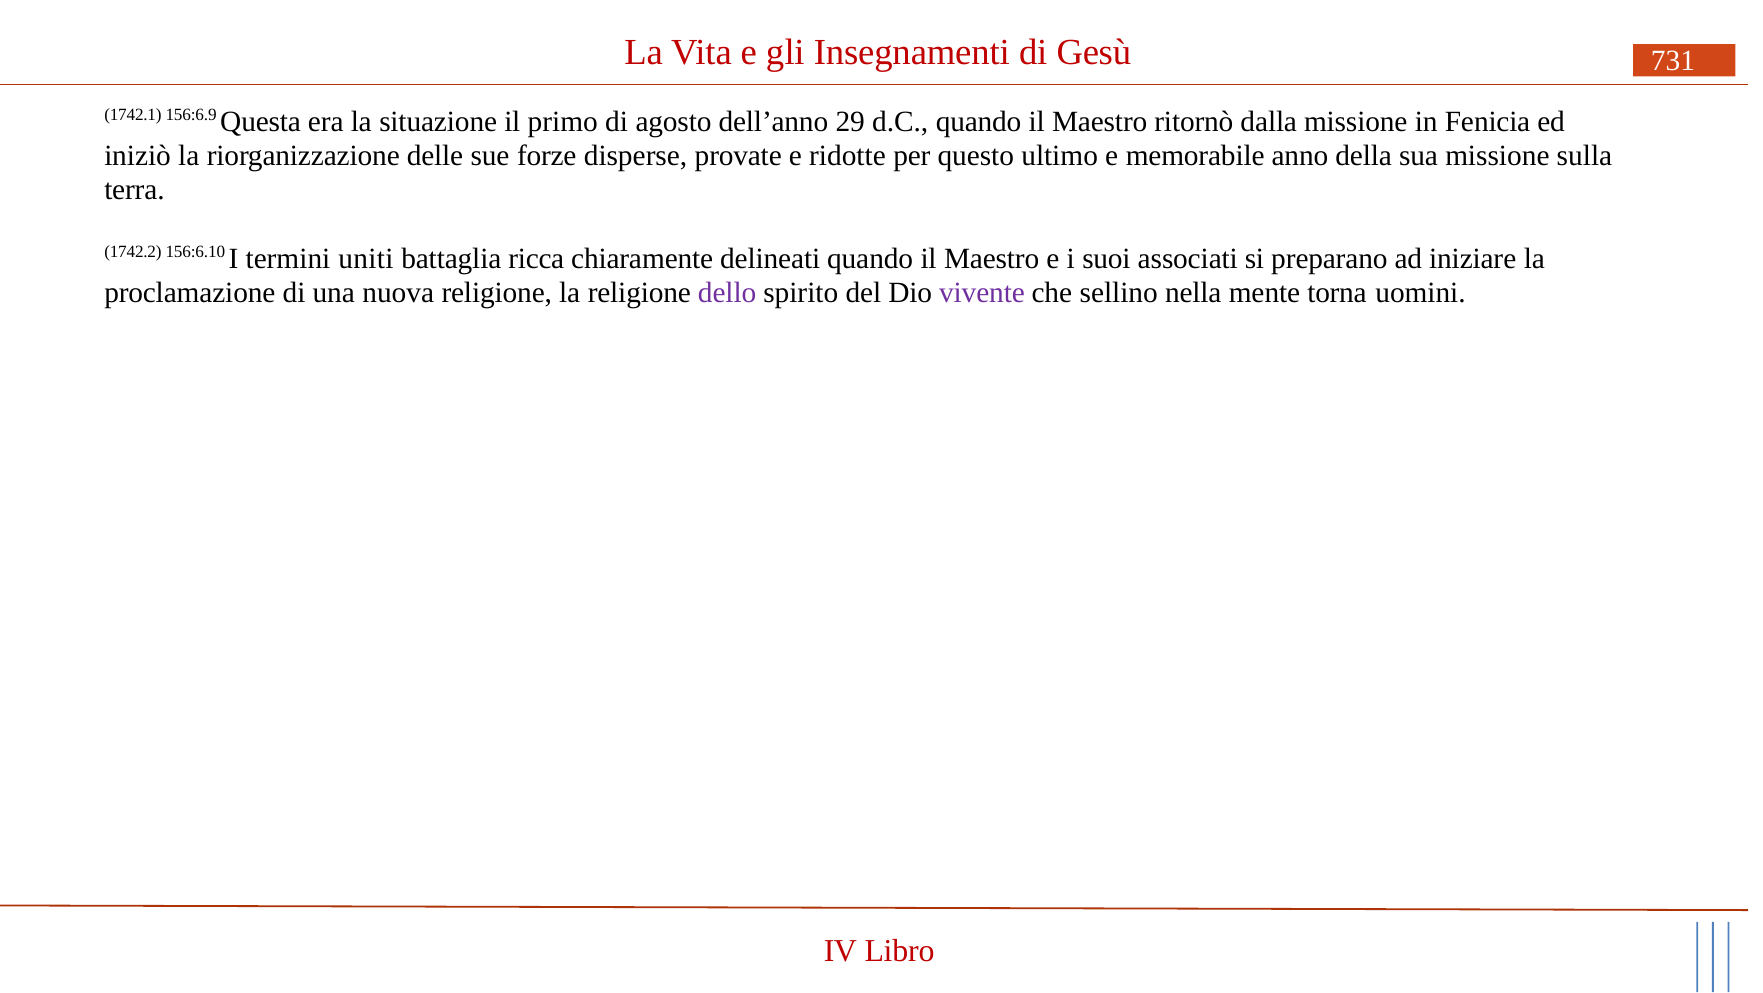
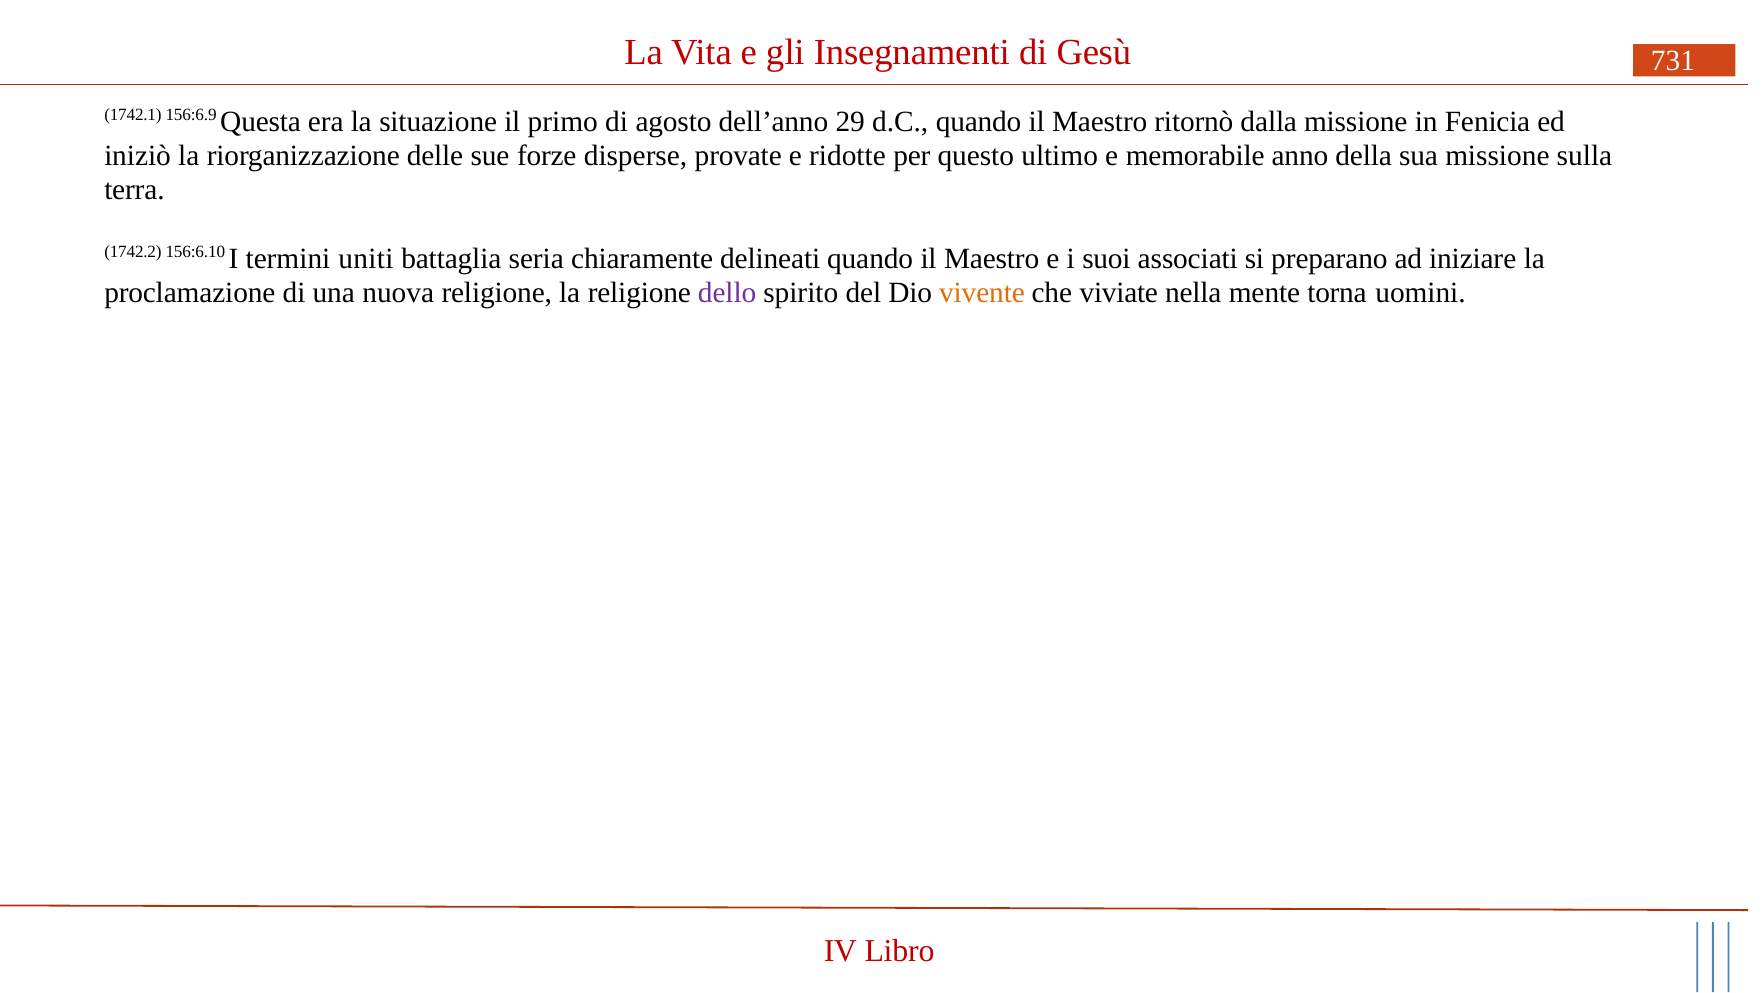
ricca: ricca -> seria
vivente colour: purple -> orange
sellino: sellino -> viviate
